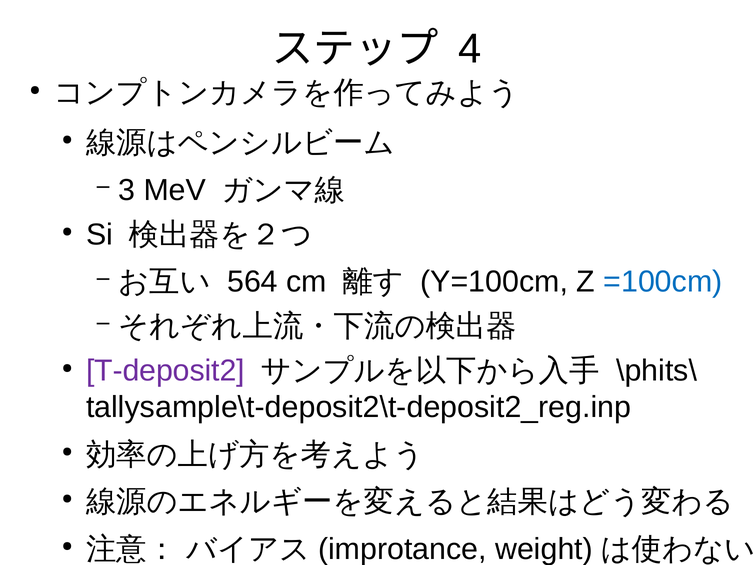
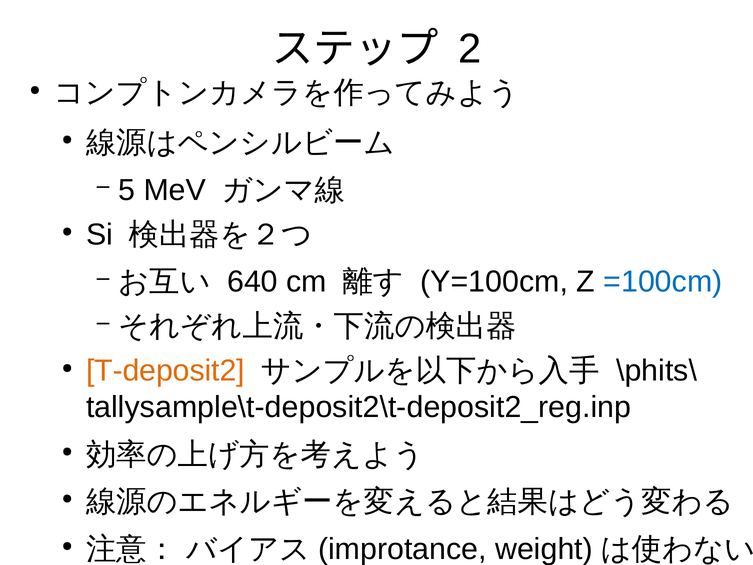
4: 4 -> 2
3: 3 -> 5
564: 564 -> 640
T-deposit2 colour: purple -> orange
